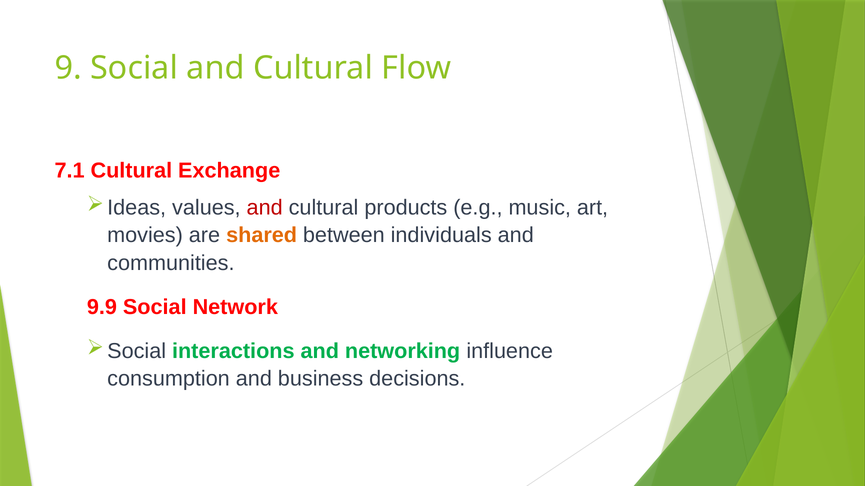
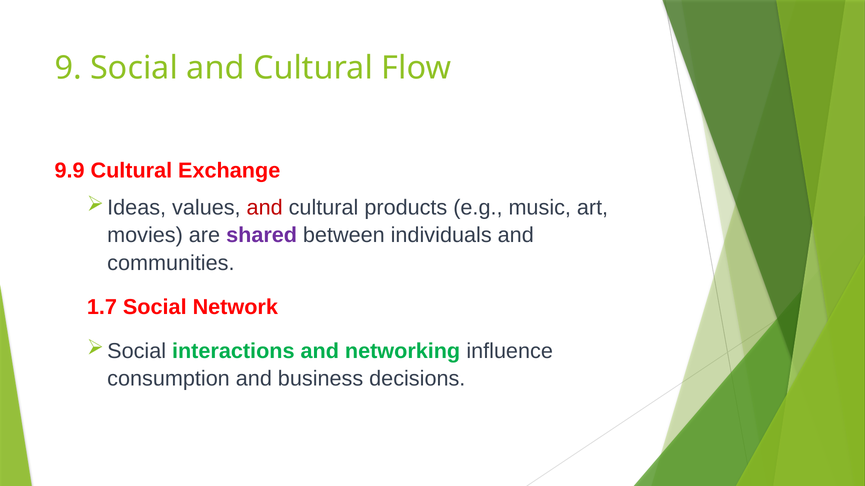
7.1: 7.1 -> 9.9
shared colour: orange -> purple
9.9: 9.9 -> 1.7
